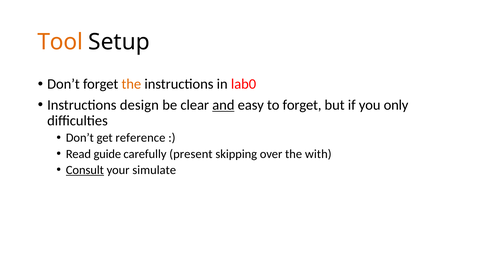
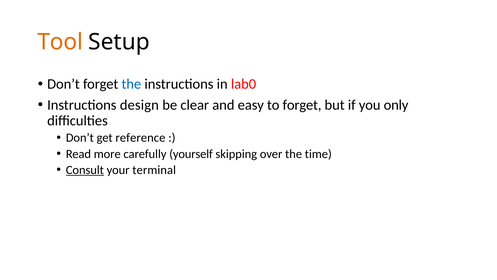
the at (131, 84) colour: orange -> blue
and underline: present -> none
guide: guide -> more
present: present -> yourself
with: with -> time
simulate: simulate -> terminal
